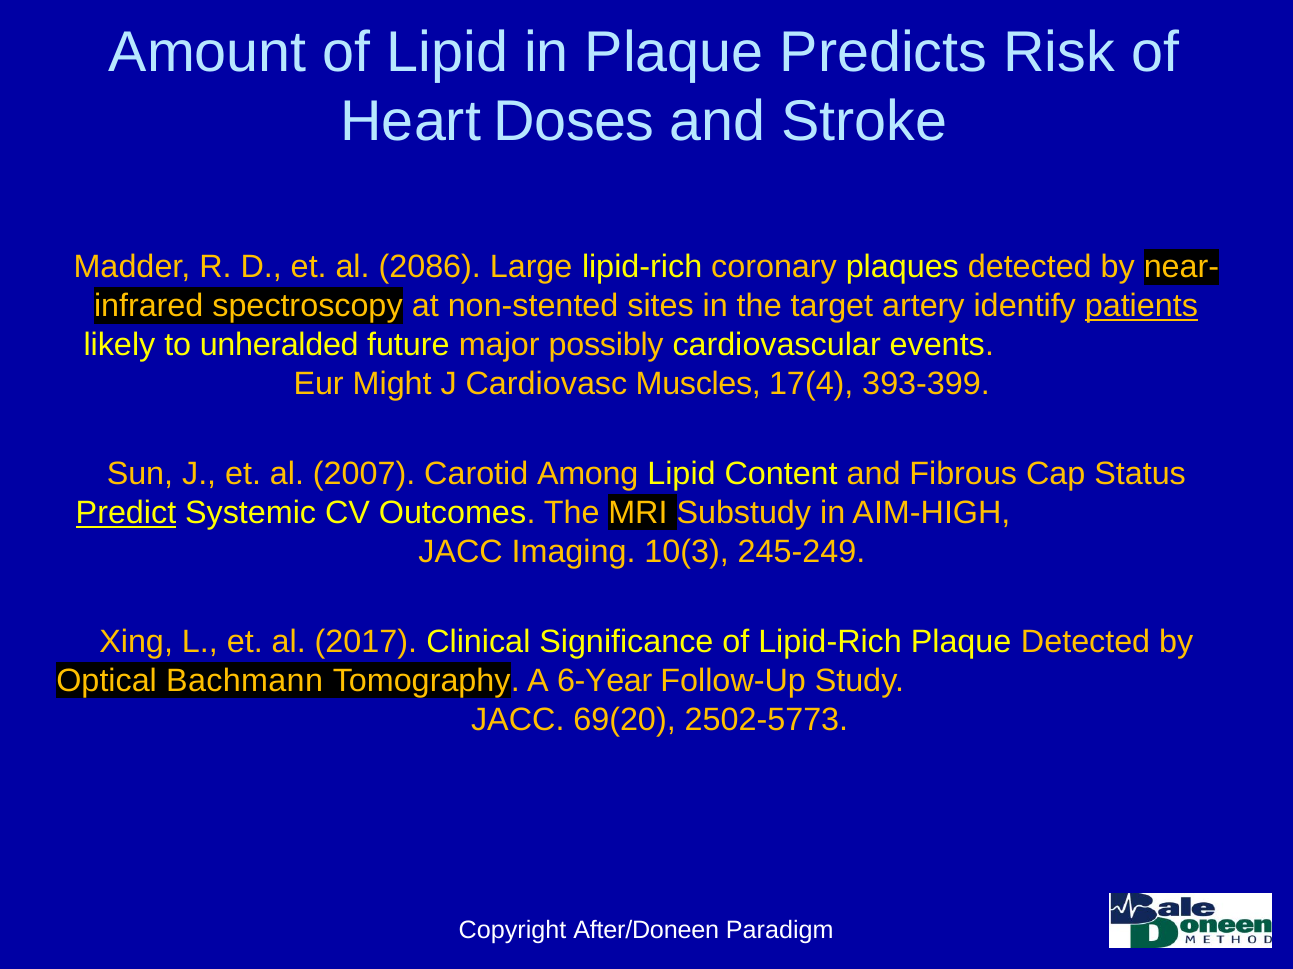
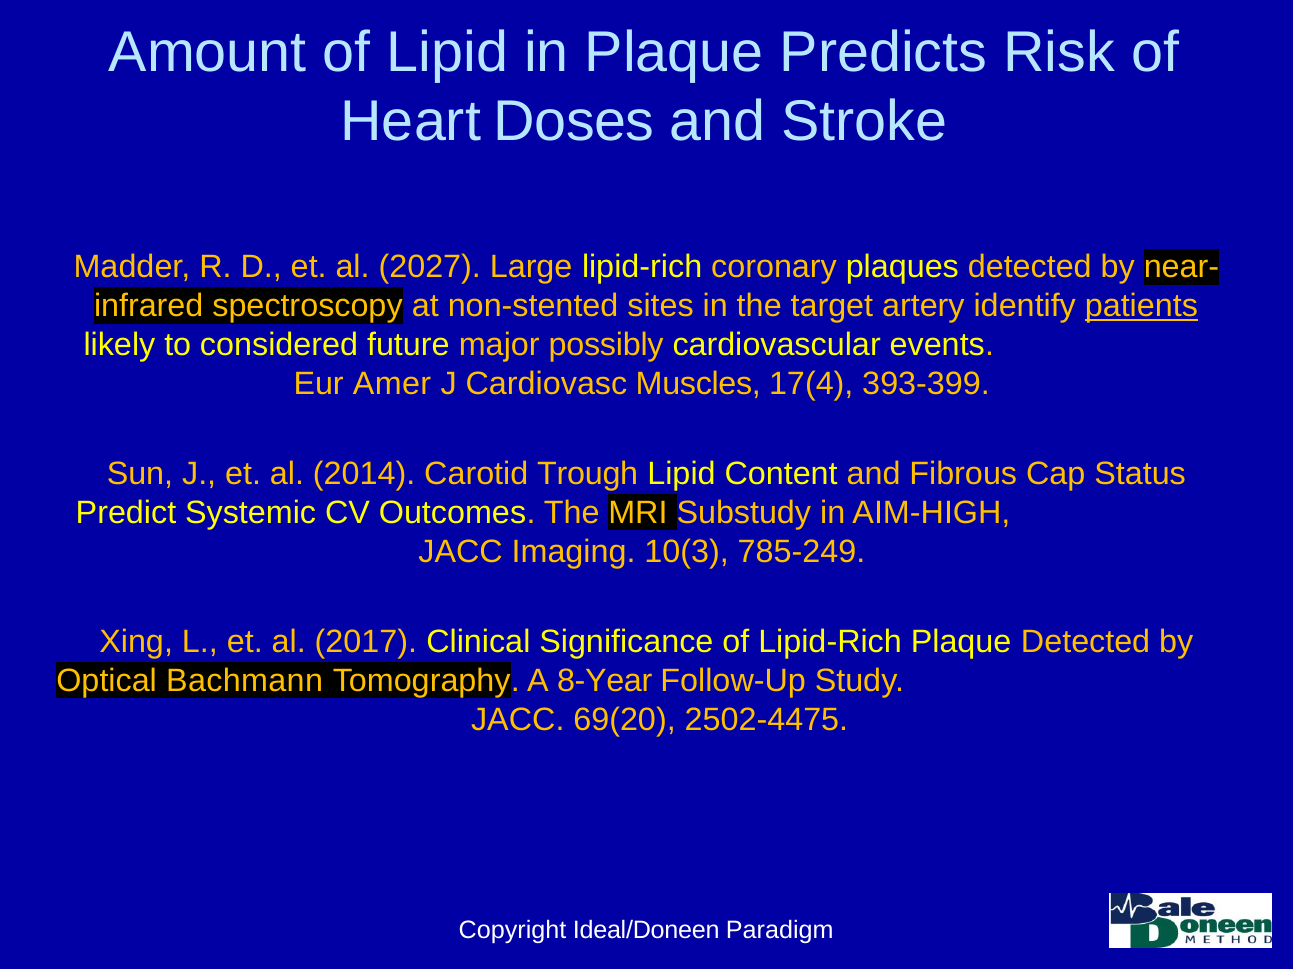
2086: 2086 -> 2027
unheralded: unheralded -> considered
Might: Might -> Amer
2007: 2007 -> 2014
Among: Among -> Trough
Predict underline: present -> none
245-249: 245-249 -> 785-249
6-Year: 6-Year -> 8-Year
2502-5773: 2502-5773 -> 2502-4475
After/Doneen: After/Doneen -> Ideal/Doneen
